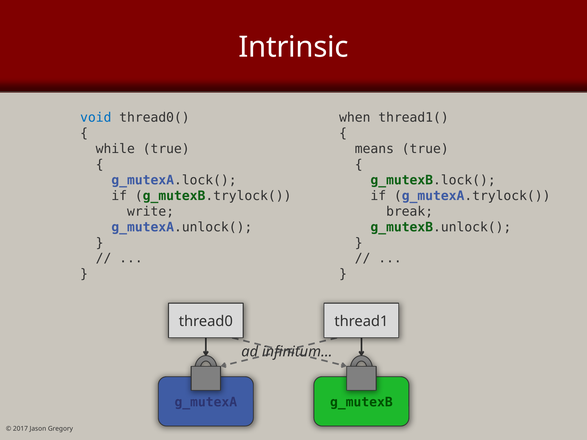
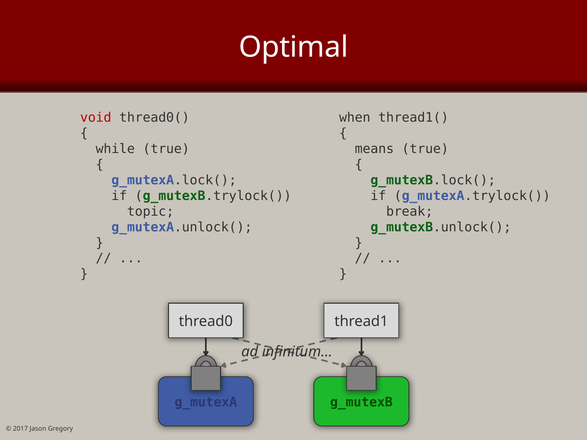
Intrinsic: Intrinsic -> Optimal
void colour: blue -> red
write: write -> topic
